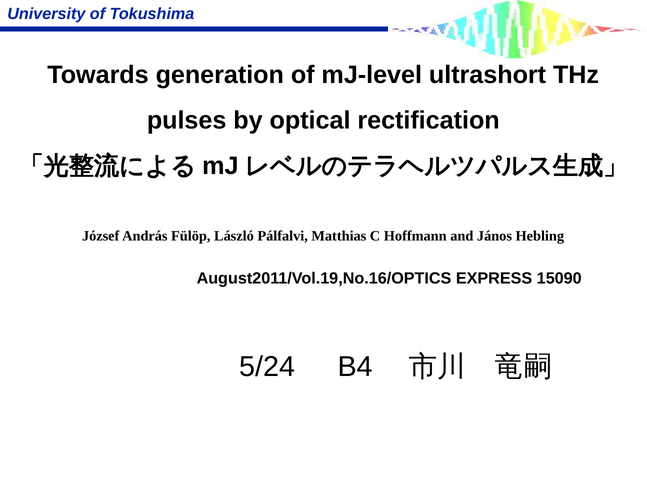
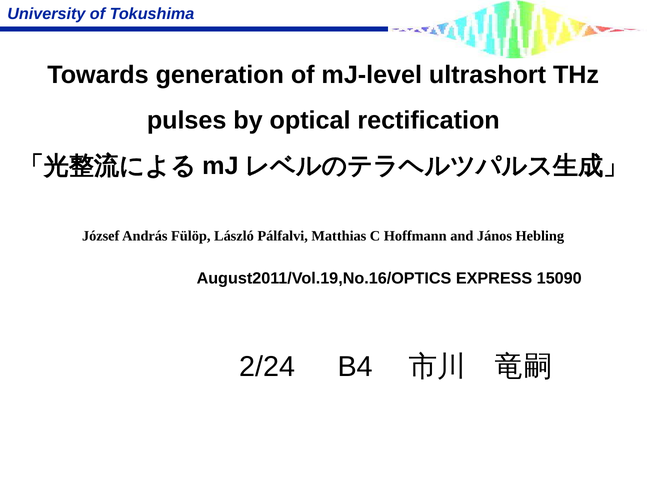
5/24: 5/24 -> 2/24
